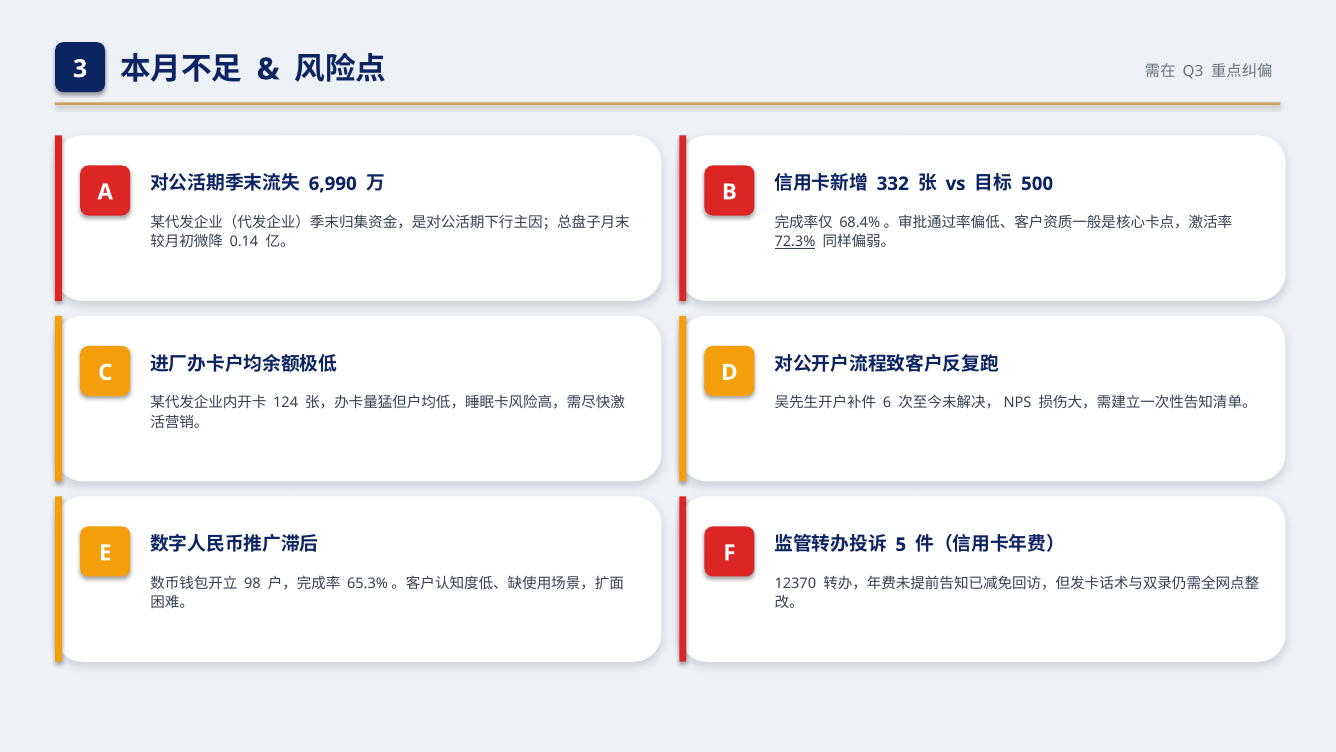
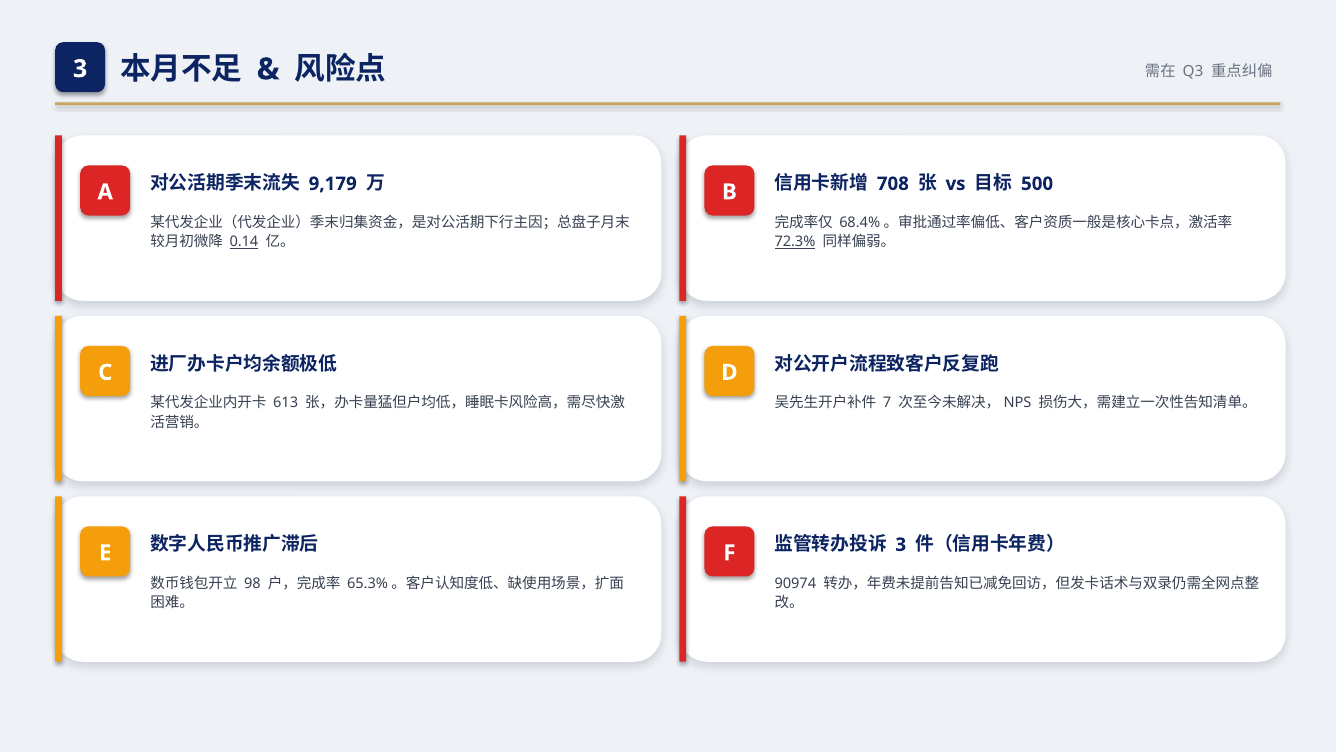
6,990: 6,990 -> 9,179
332: 332 -> 708
0.14 underline: none -> present
124: 124 -> 613
6: 6 -> 7
5 at (901, 544): 5 -> 3
12370: 12370 -> 90974
